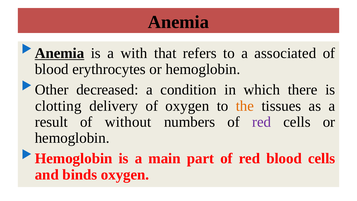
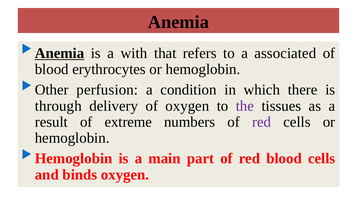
decreased: decreased -> perfusion
clotting: clotting -> through
the colour: orange -> purple
without: without -> extreme
